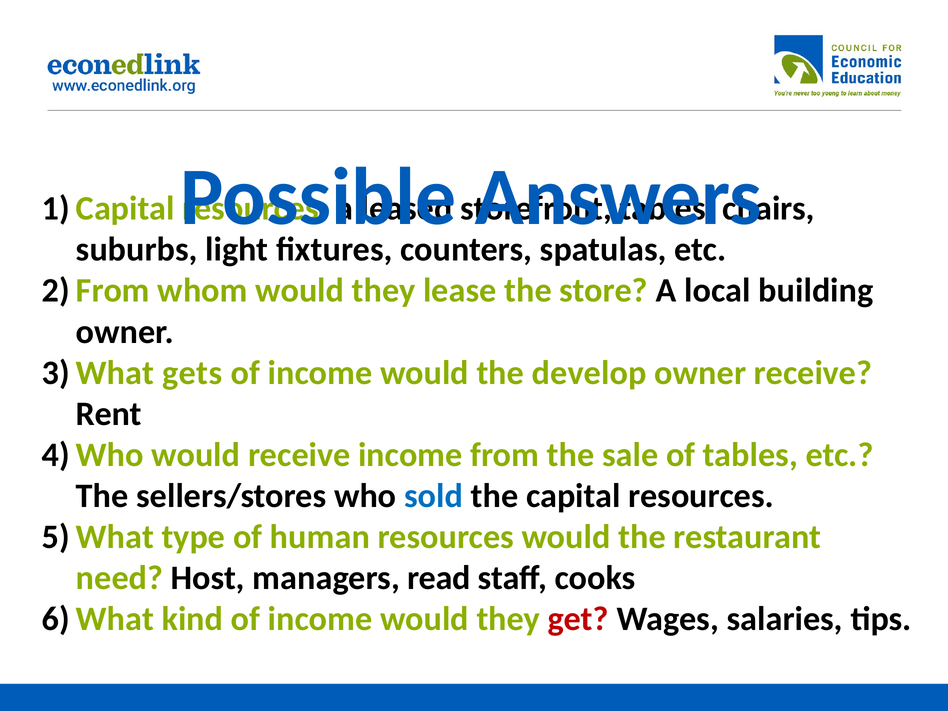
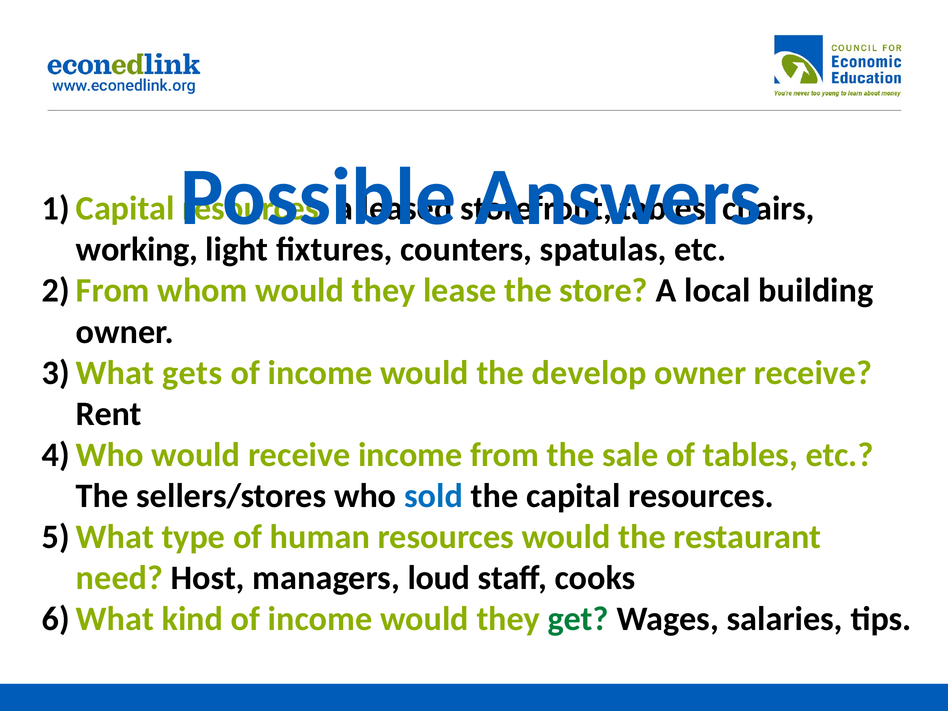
suburbs: suburbs -> working
read: read -> loud
get colour: red -> green
